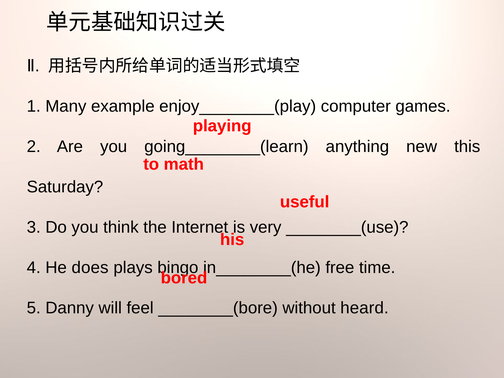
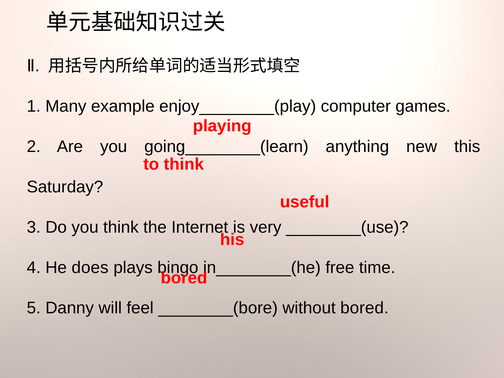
to math: math -> think
without heard: heard -> bored
